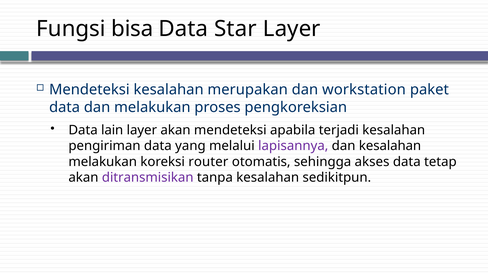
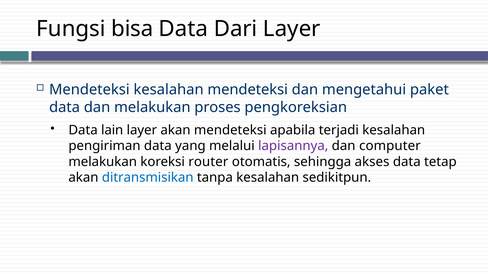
Star: Star -> Dari
kesalahan merupakan: merupakan -> mendeteksi
workstation: workstation -> mengetahui
dan kesalahan: kesalahan -> computer
ditransmisikan colour: purple -> blue
